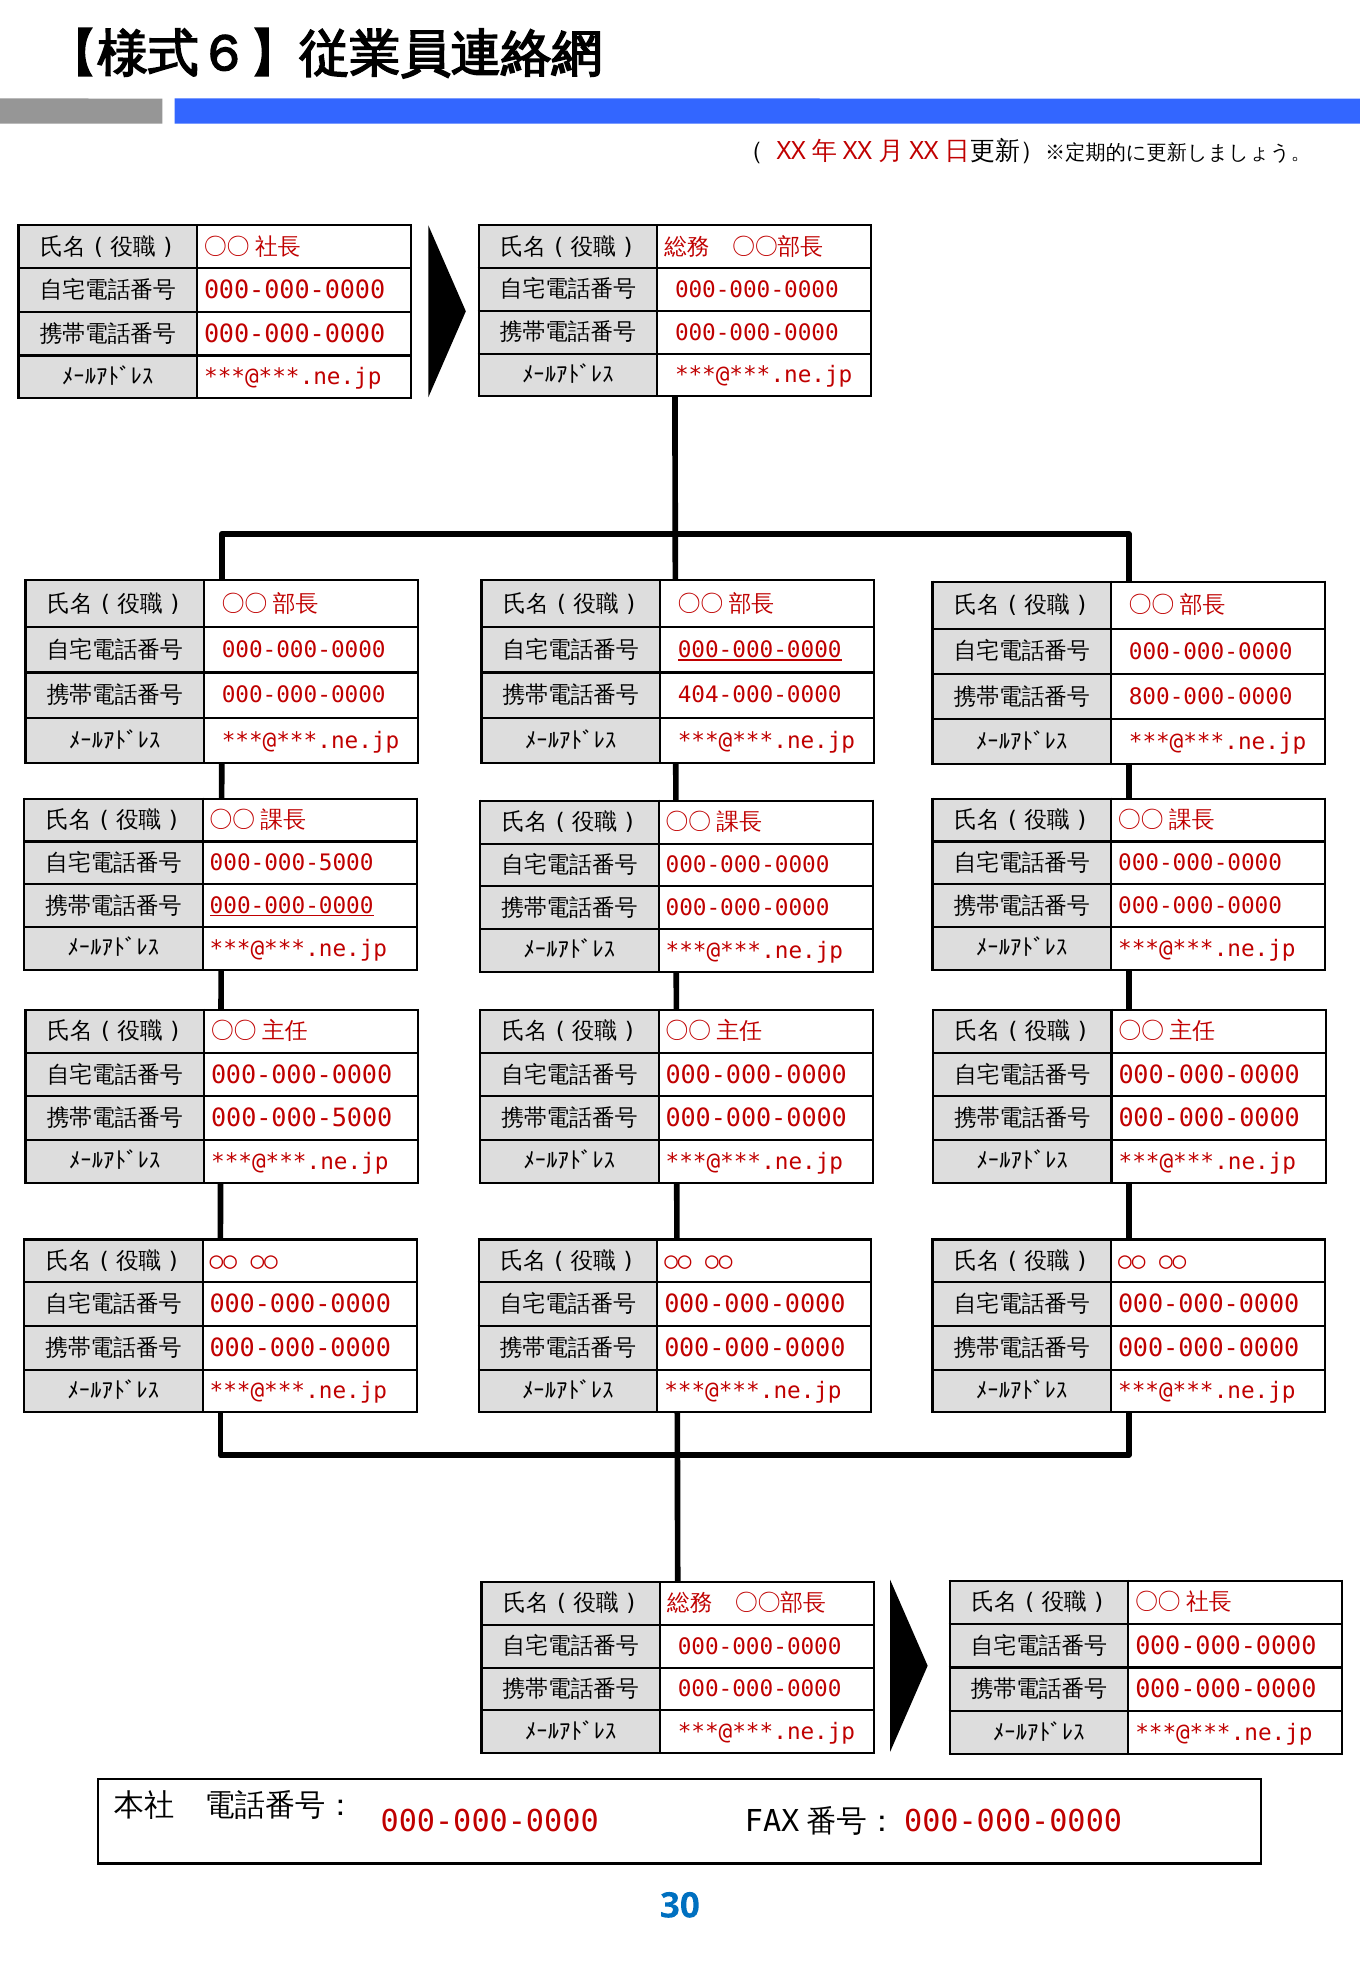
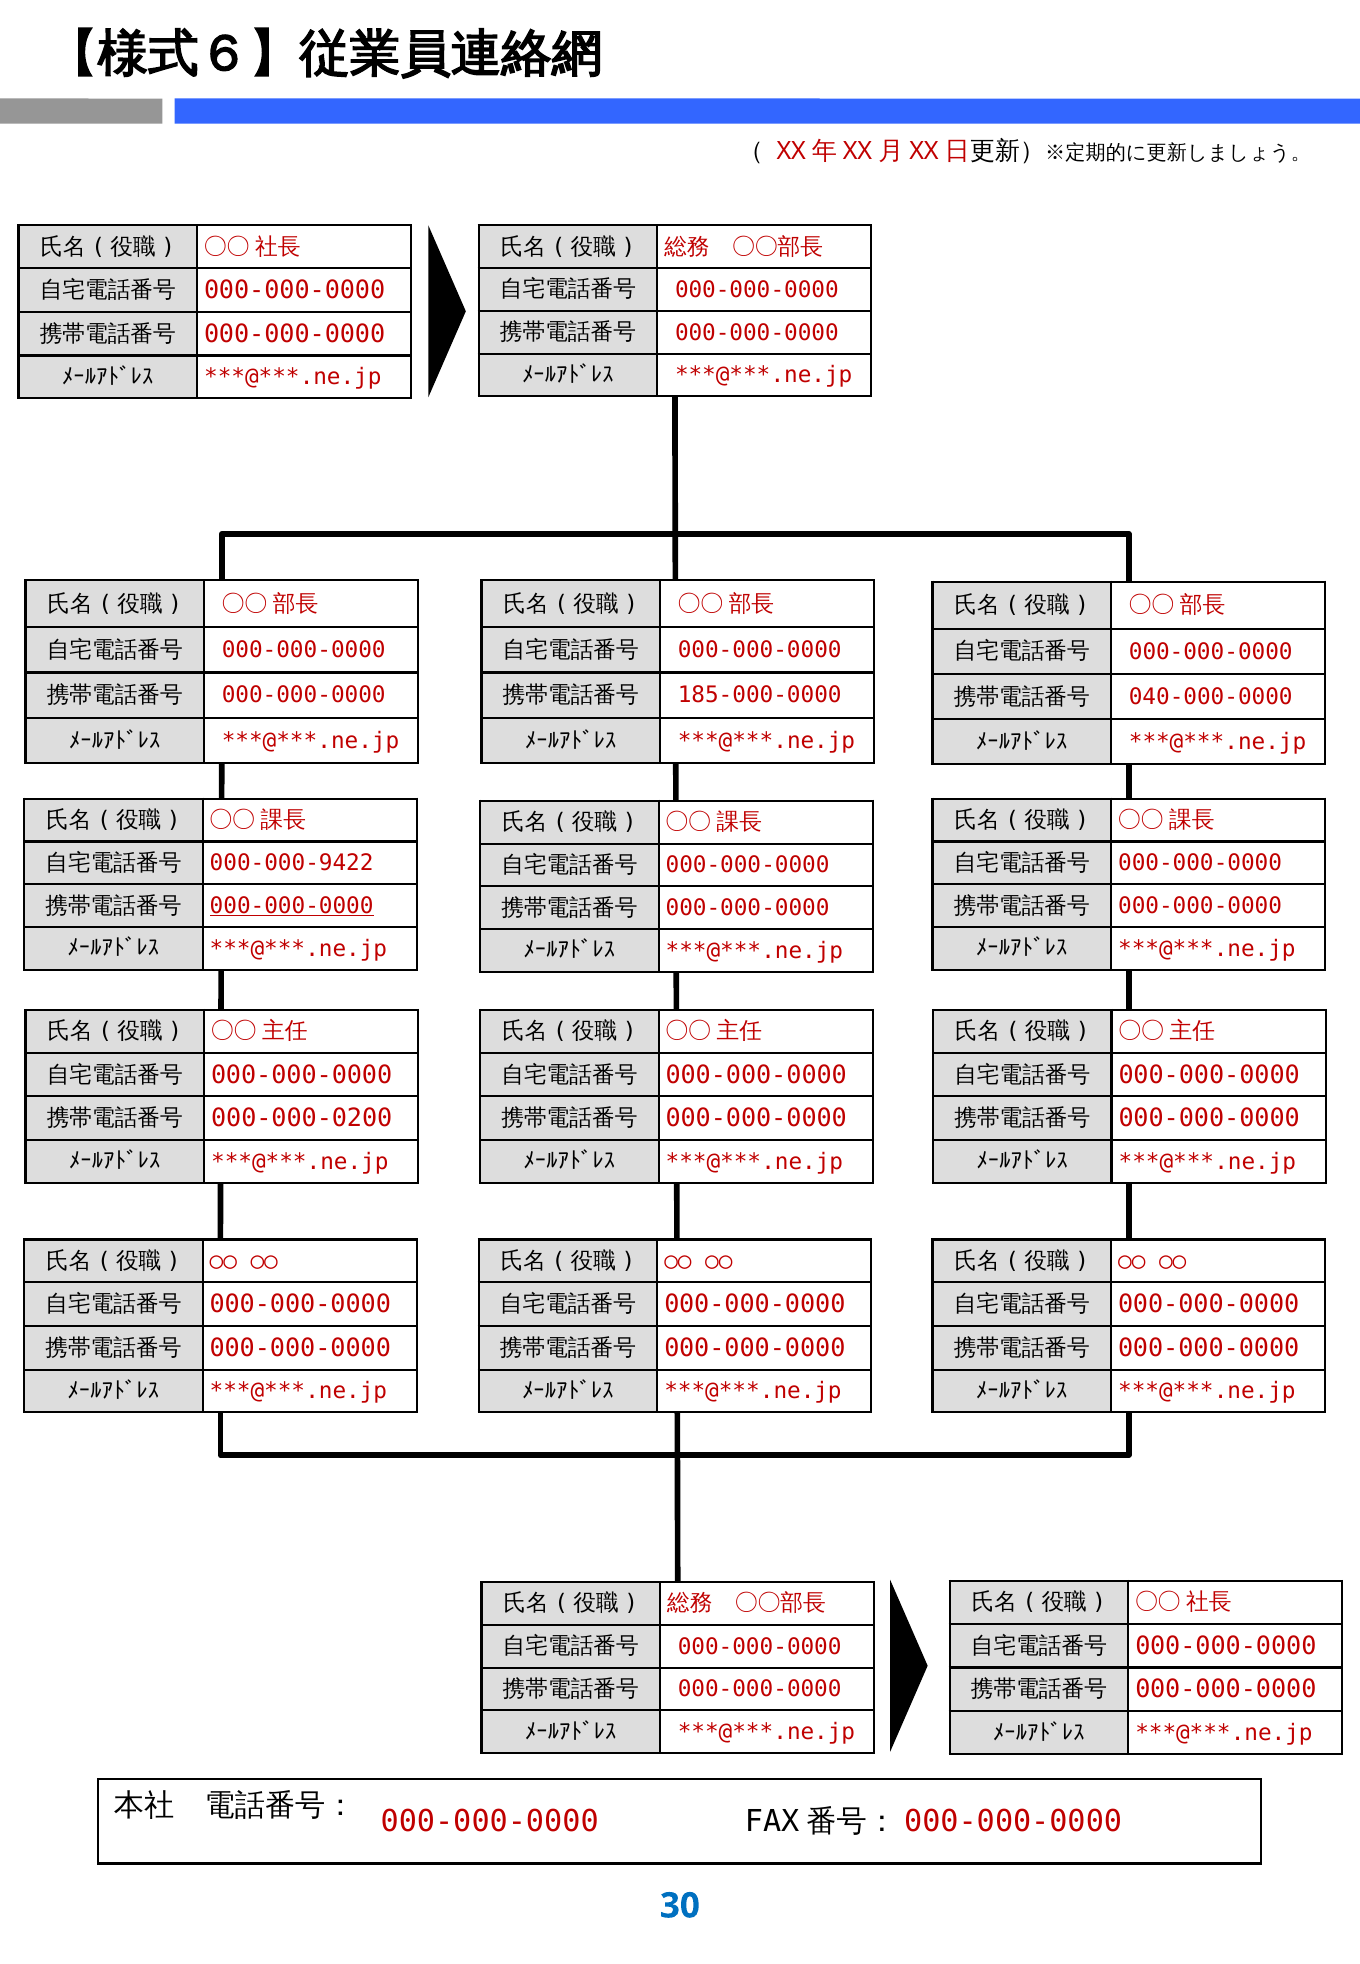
000-000-0000 at (760, 650) underline: present -> none
404-000-0000: 404-000-0000 -> 185-000-0000
800-000-0000: 800-000-0000 -> 040-000-0000
000-000-5000 at (292, 863): 000-000-5000 -> 000-000-9422
000-000-5000 at (302, 1119): 000-000-5000 -> 000-000-0200
